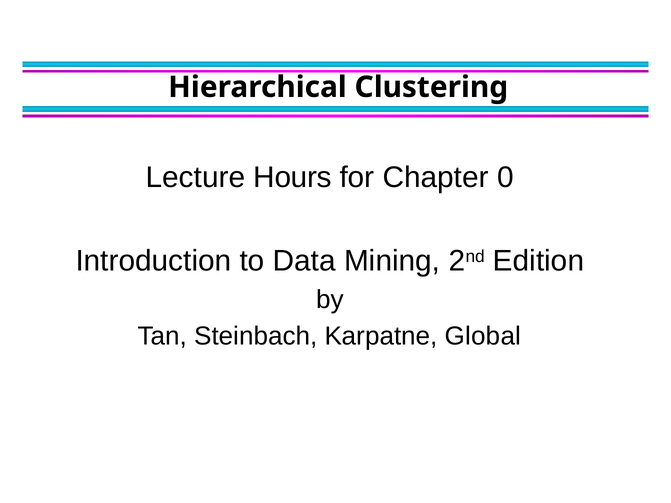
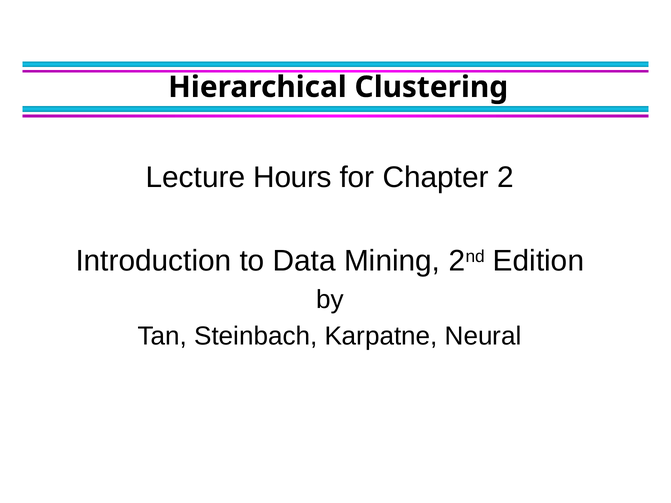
0: 0 -> 2
Global: Global -> Neural
